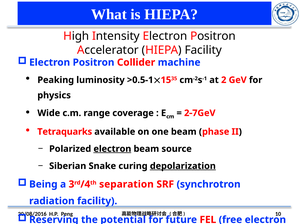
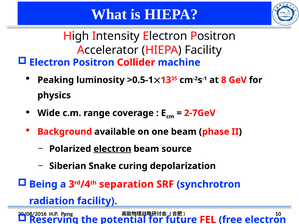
15: 15 -> 13
at 2: 2 -> 8
Tetraquarks: Tetraquarks -> Background
depolarization underline: present -> none
